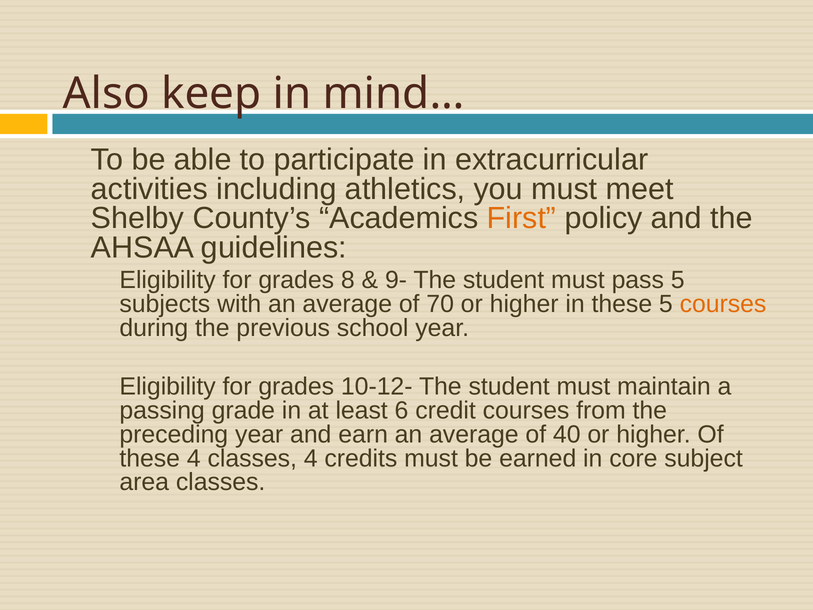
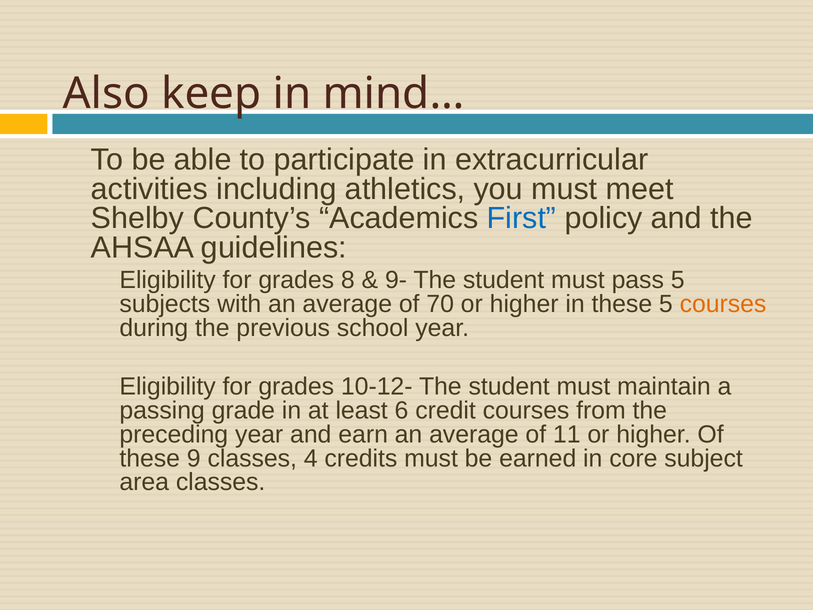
First colour: orange -> blue
40: 40 -> 11
these 4: 4 -> 9
